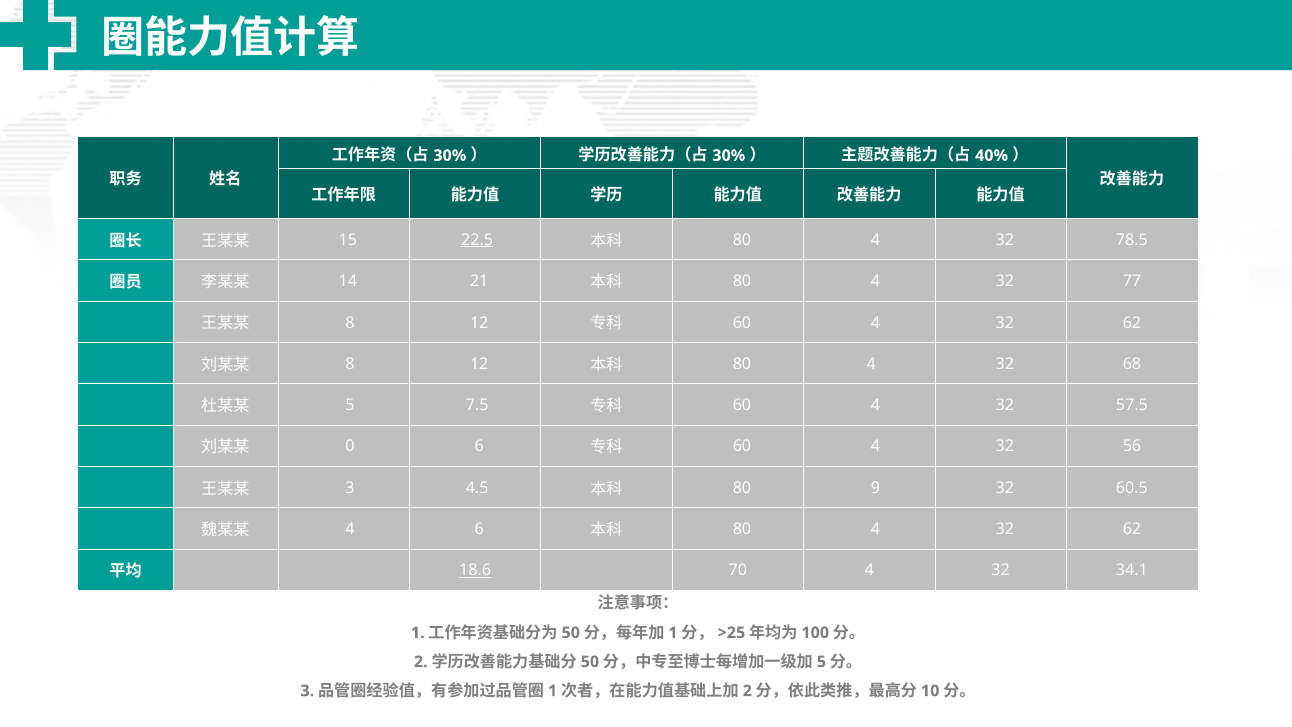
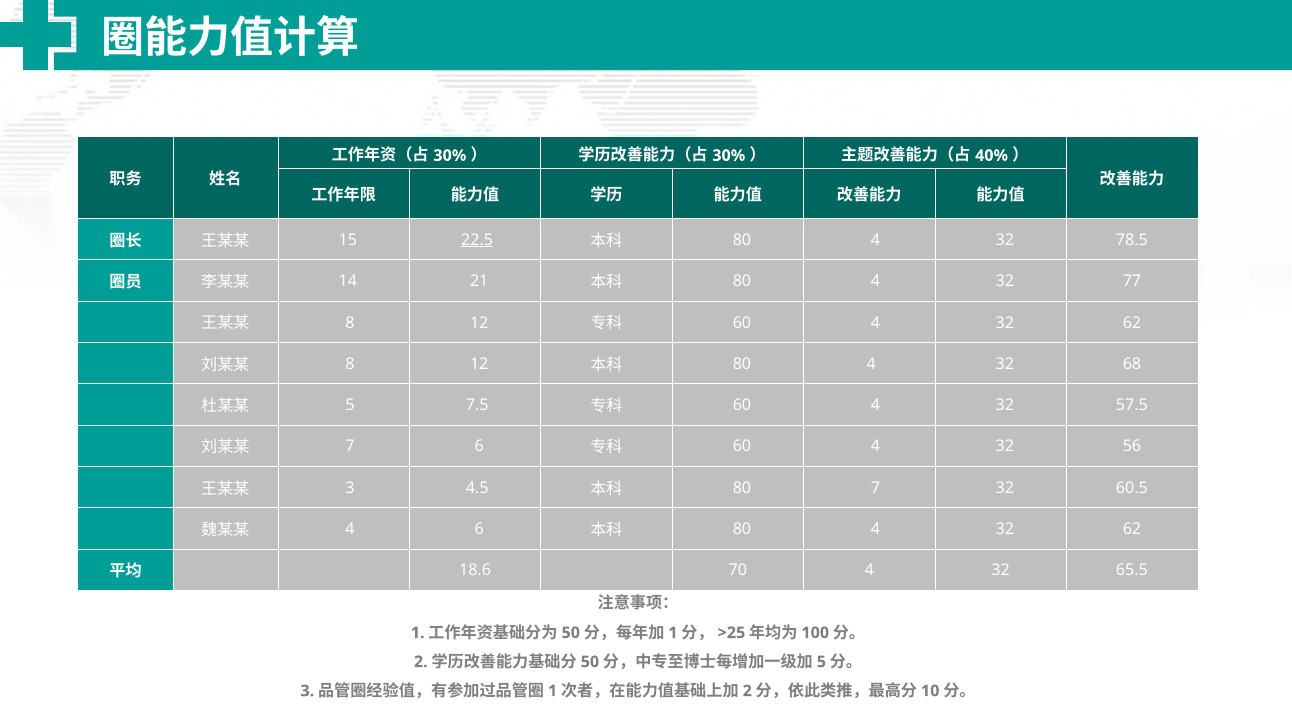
0 at (350, 447): 0 -> 7
80 9: 9 -> 7
18.6 underline: present -> none
34.1: 34.1 -> 65.5
